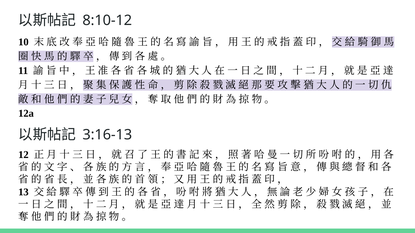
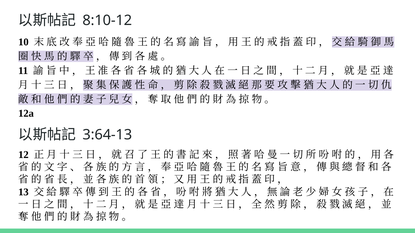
3:16-13: 3:16-13 -> 3:64-13
